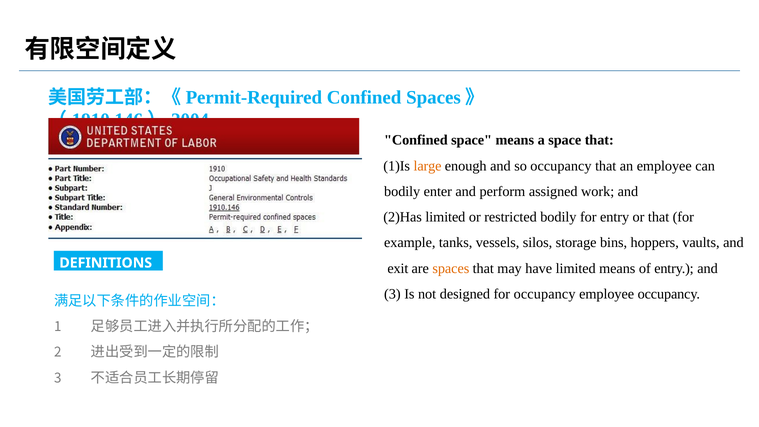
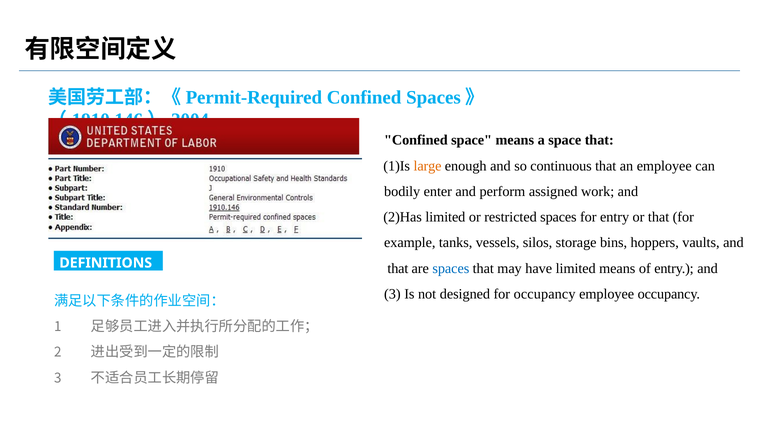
so occupancy: occupancy -> continuous
restricted bodily: bodily -> spaces
exit at (398, 268): exit -> that
spaces at (451, 268) colour: orange -> blue
